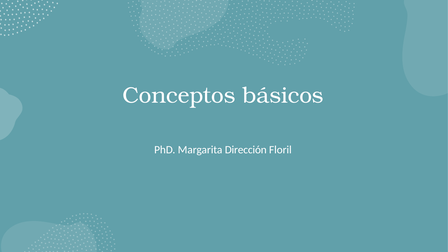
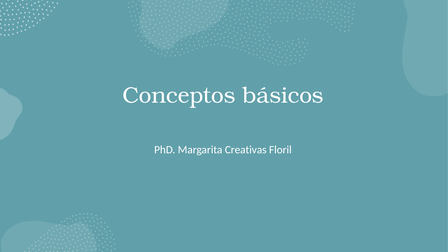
Dirección: Dirección -> Creativas
